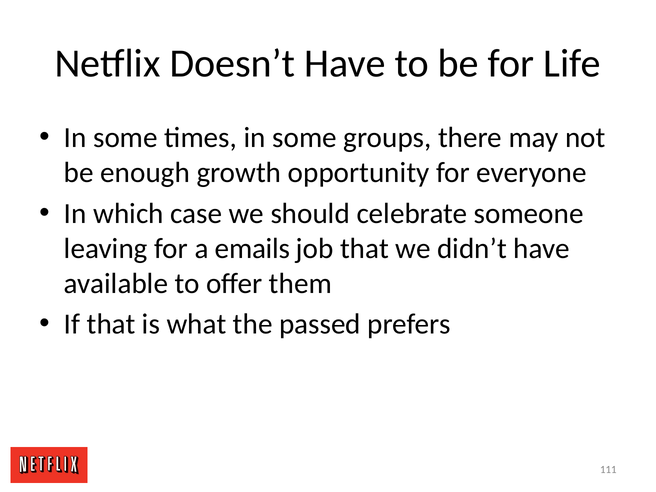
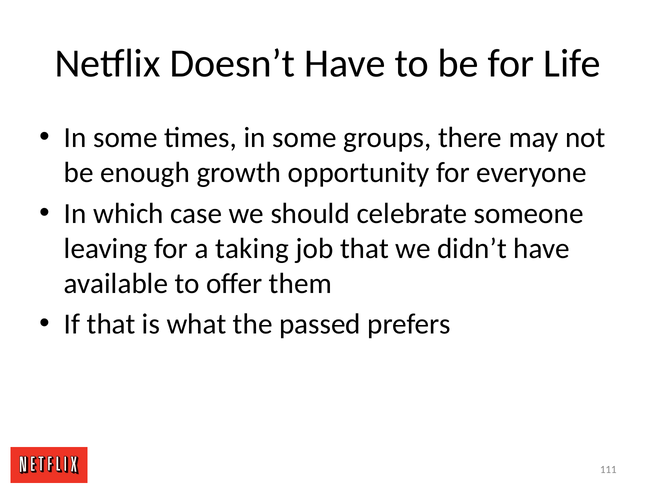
emails: emails -> taking
